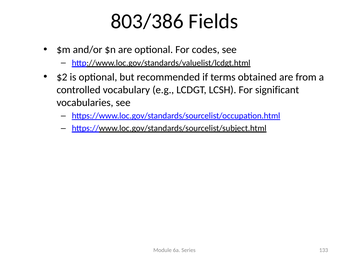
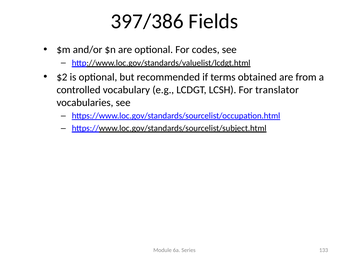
803/386: 803/386 -> 397/386
significant: significant -> translator
